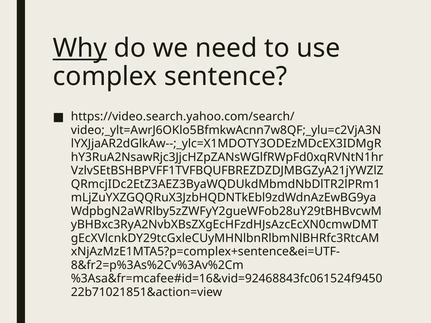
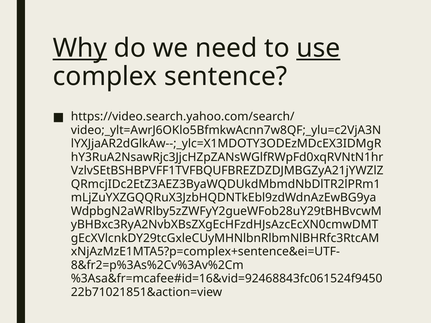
use underline: none -> present
